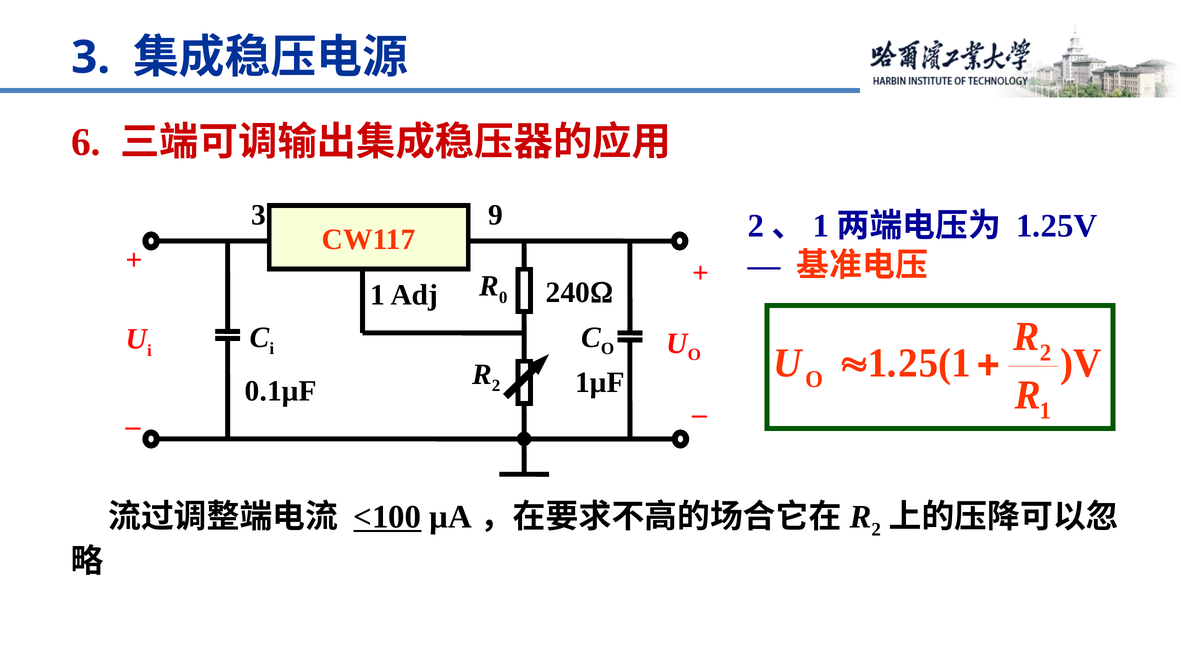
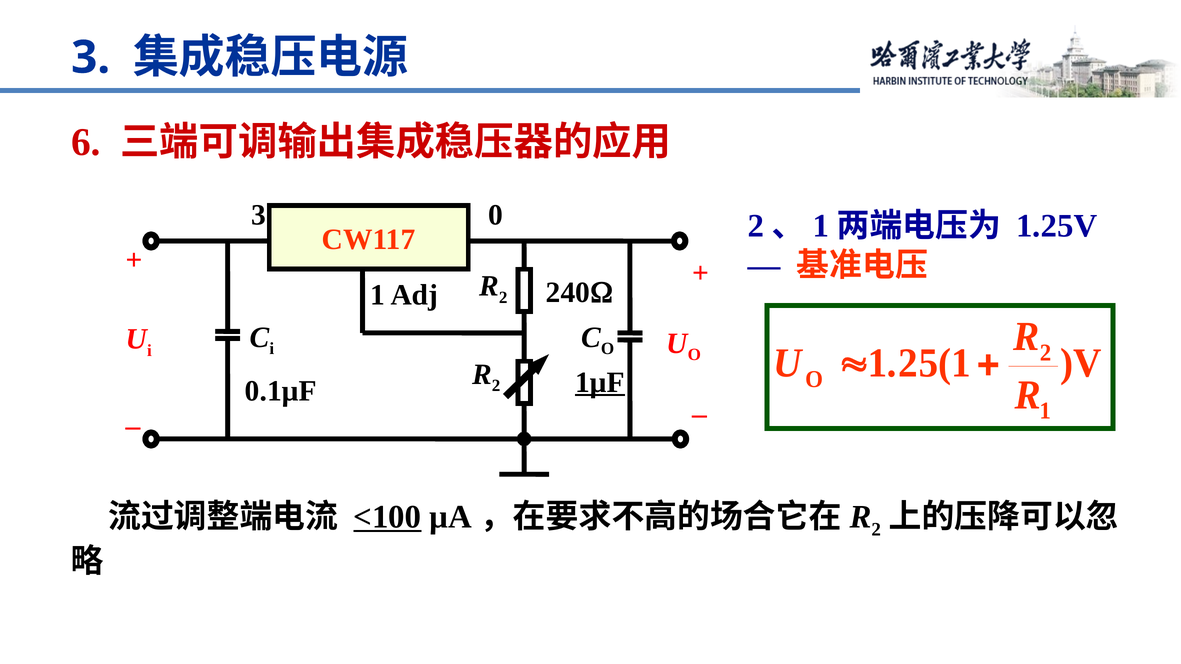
9: 9 -> 0
0 at (503, 298): 0 -> 2
1µF underline: none -> present
